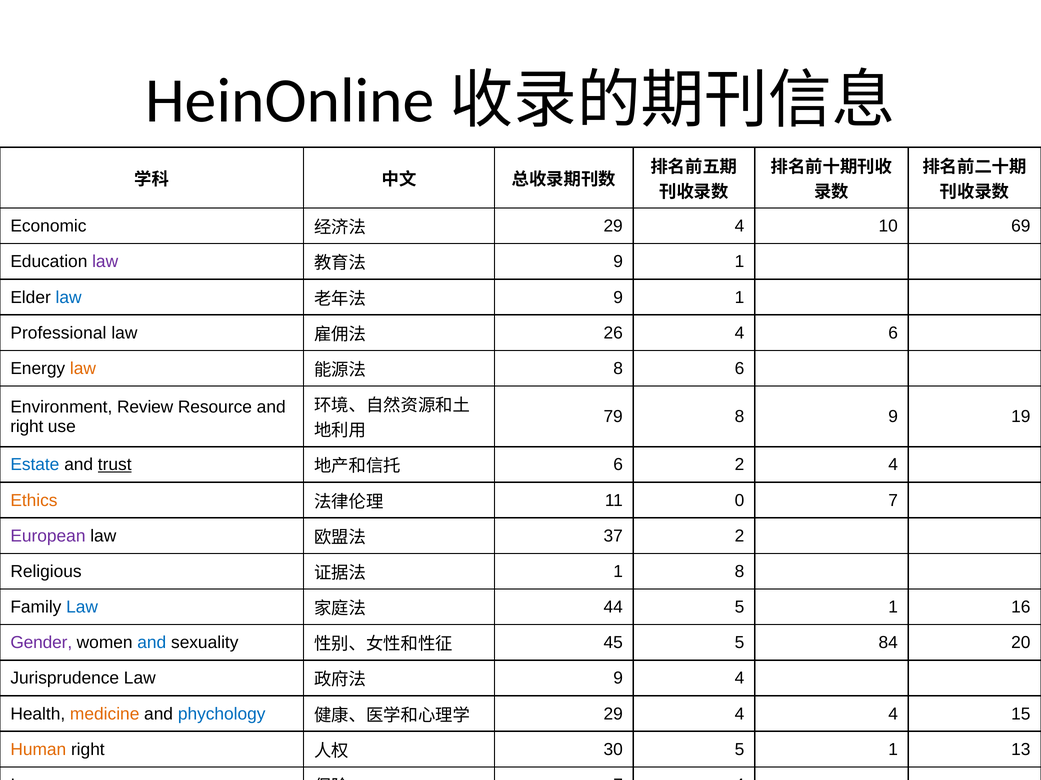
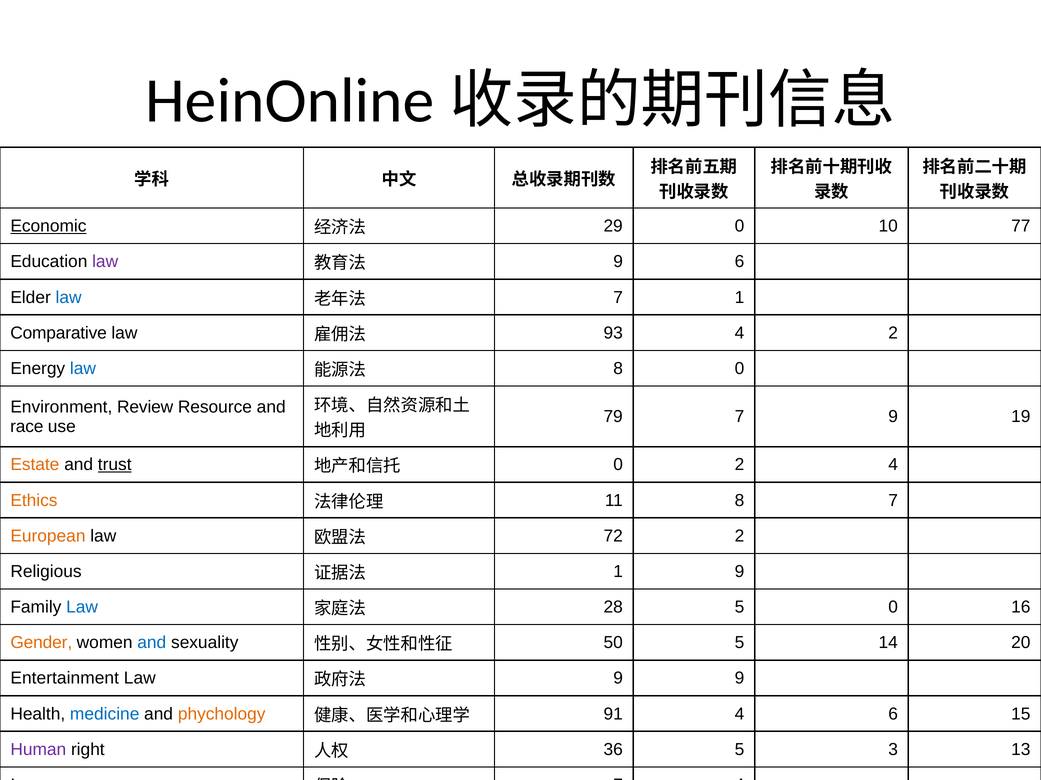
Economic underline: none -> present
4 at (740, 226): 4 -> 0
69: 69 -> 77
1 at (740, 262): 1 -> 6
9 at (618, 298): 9 -> 7
Professional: Professional -> Comparative
26: 26 -> 93
4 6: 6 -> 2
law at (83, 369) colour: orange -> blue
8 6: 6 -> 0
79 8: 8 -> 7
right at (27, 427): right -> race
Estate colour: blue -> orange
6 at (618, 465): 6 -> 0
11 0: 0 -> 8
European colour: purple -> orange
37: 37 -> 72
1 8: 8 -> 9
44: 44 -> 28
1 at (893, 608): 1 -> 0
Gender colour: purple -> orange
45: 45 -> 50
84: 84 -> 14
Jurisprudence: Jurisprudence -> Entertainment
9 4: 4 -> 9
medicine colour: orange -> blue
phychology colour: blue -> orange
29 at (613, 715): 29 -> 91
4 4: 4 -> 6
Human colour: orange -> purple
30: 30 -> 36
1 at (893, 750): 1 -> 3
